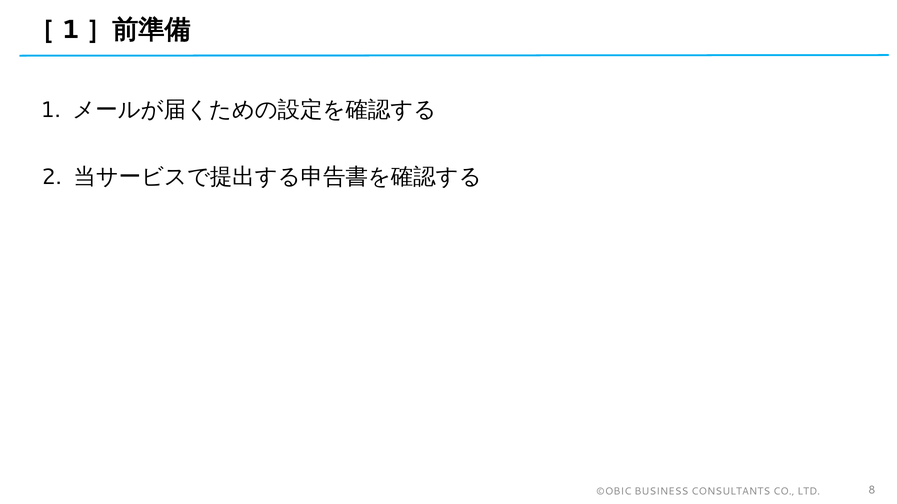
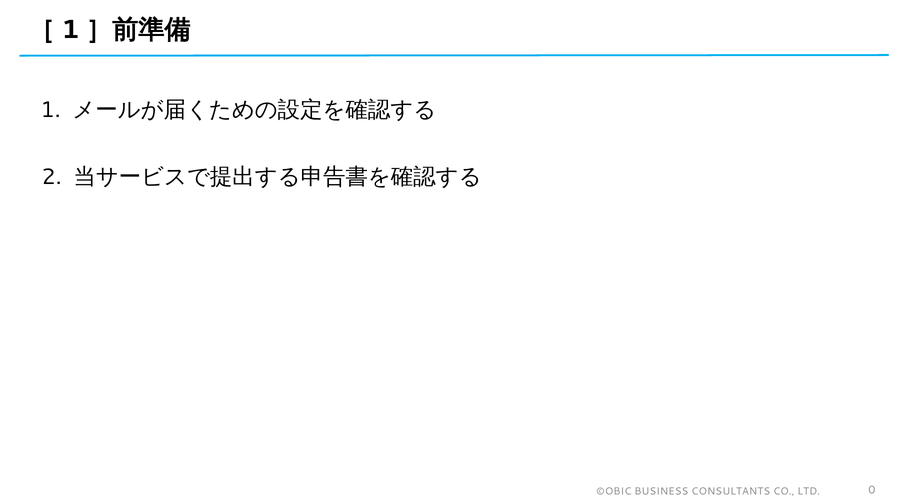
8: 8 -> 0
